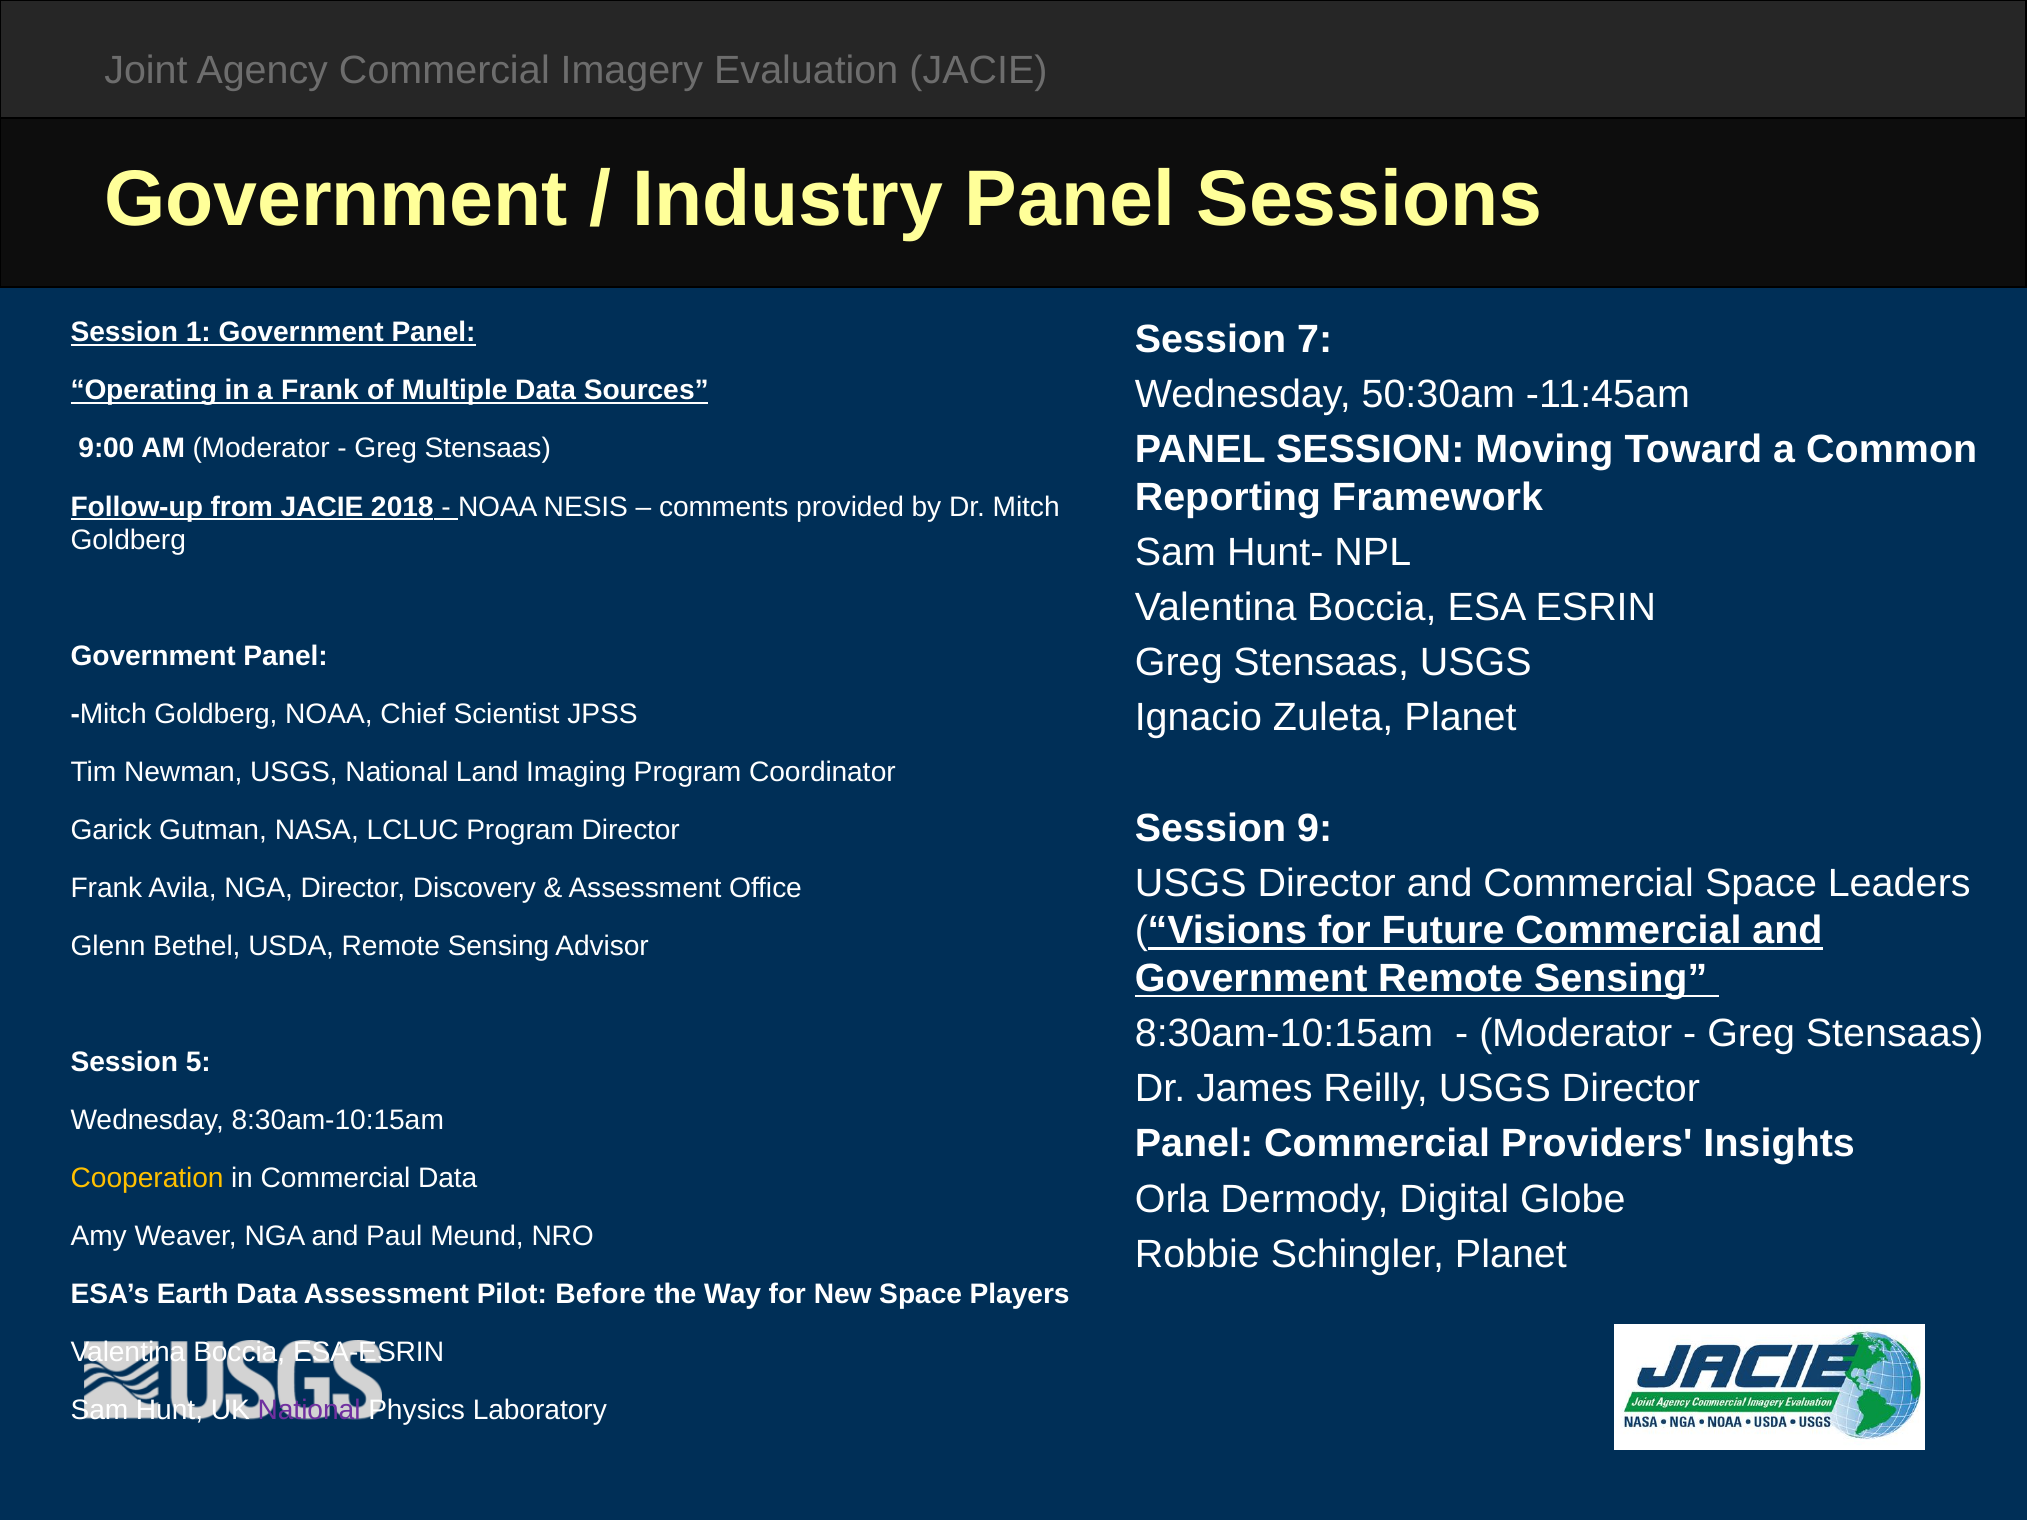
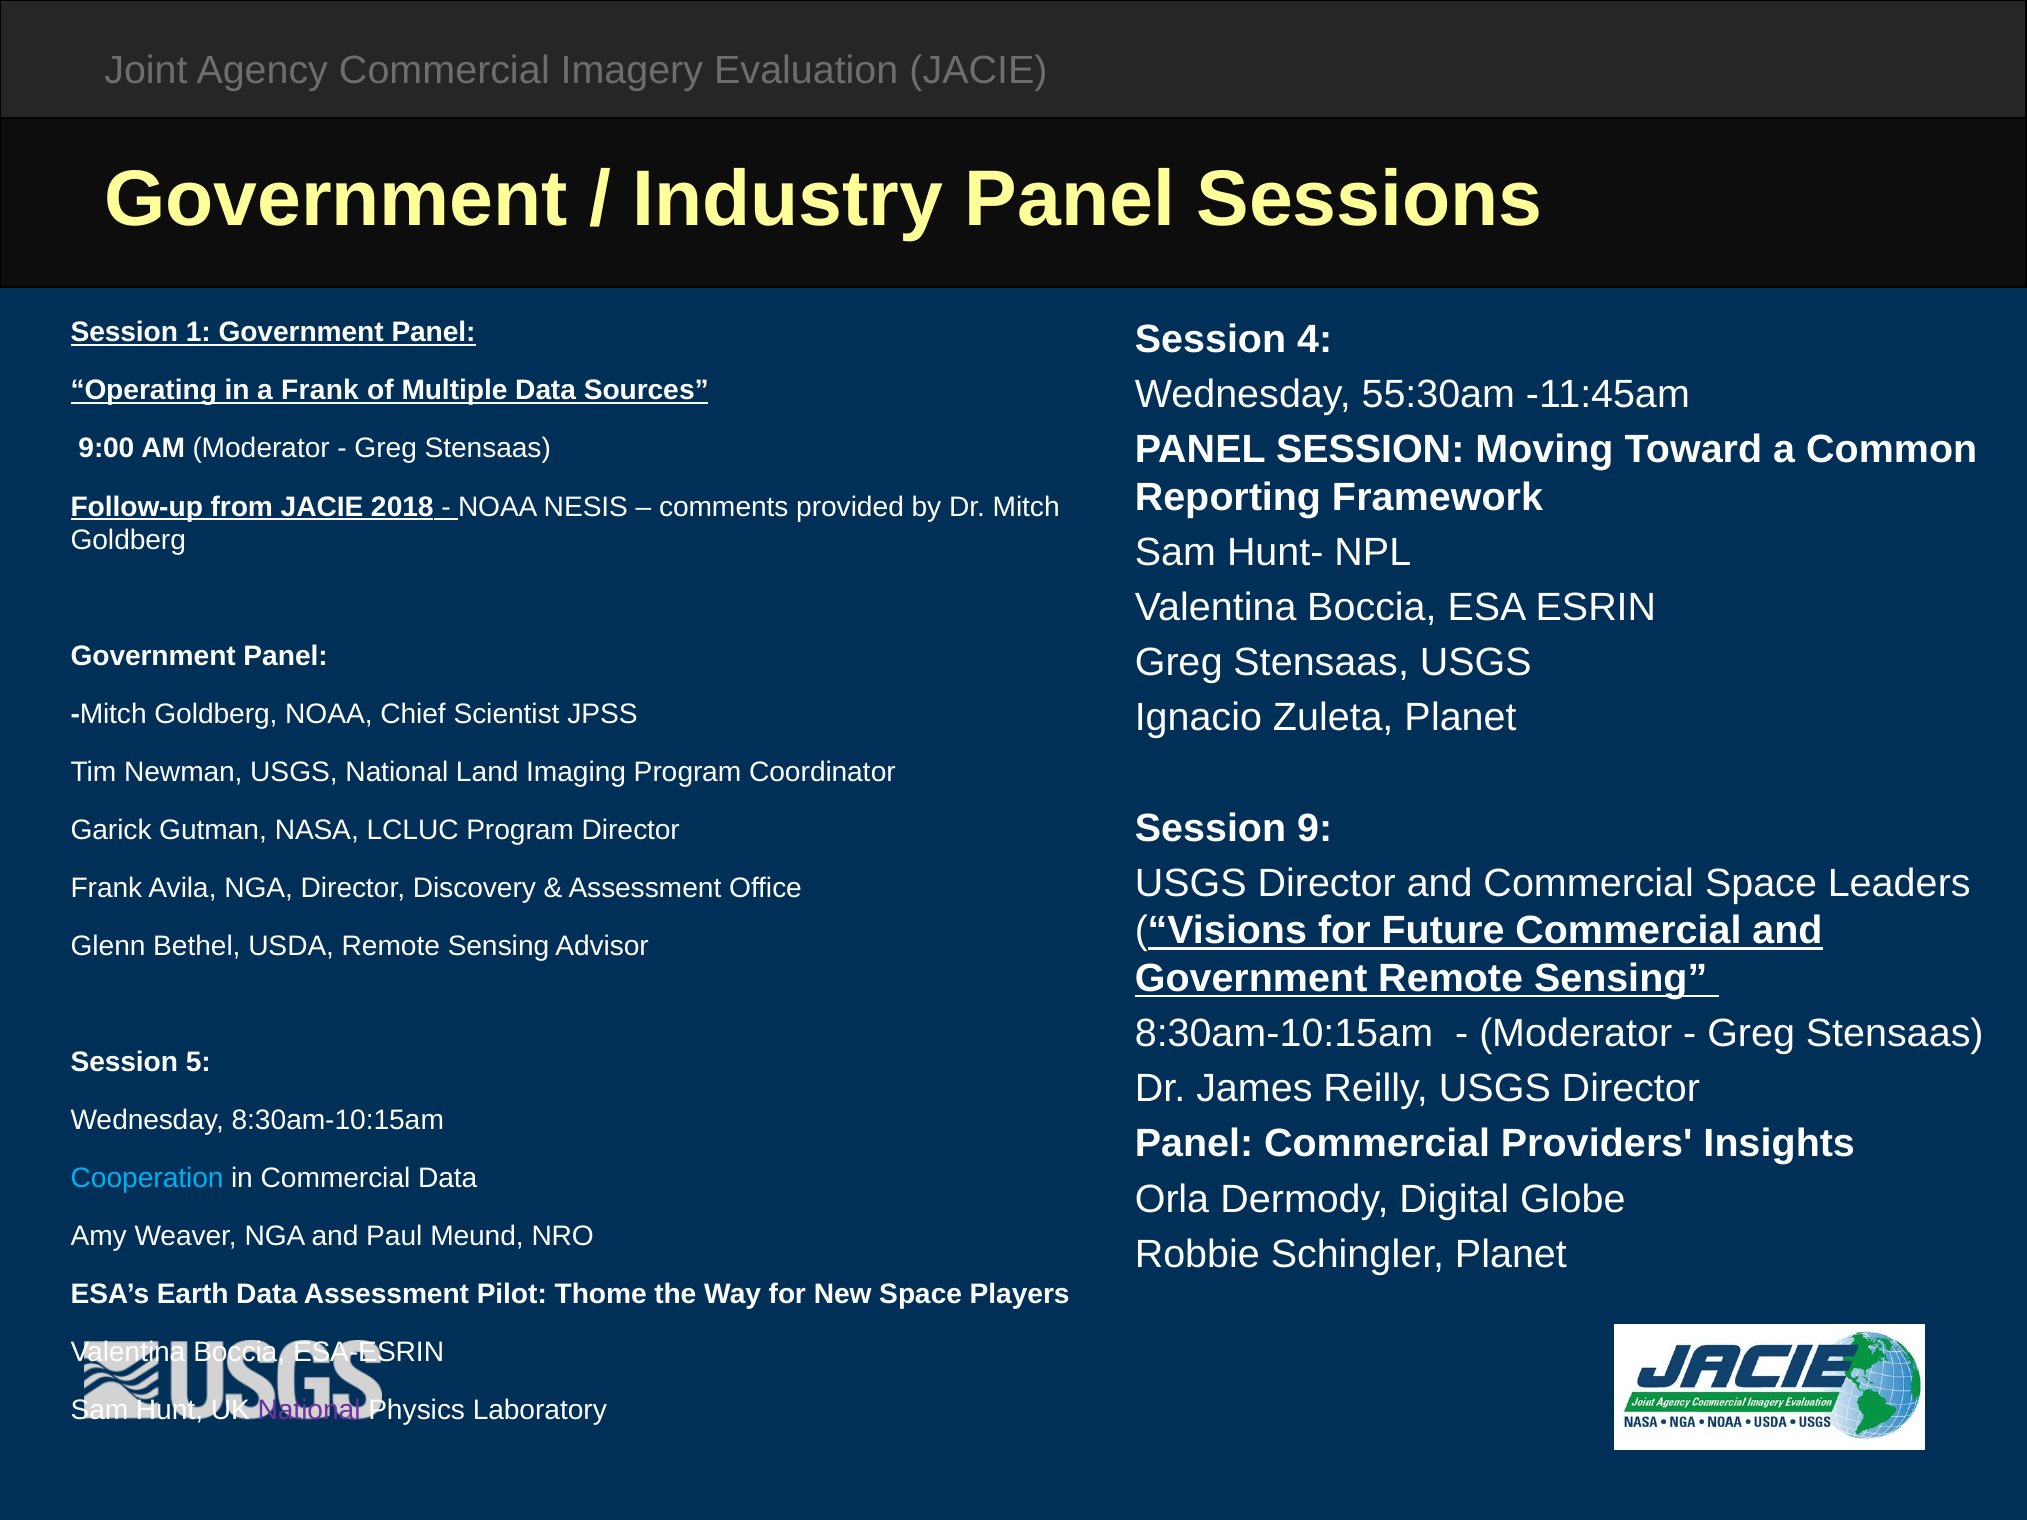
7: 7 -> 4
50:30am: 50:30am -> 55:30am
Cooperation colour: yellow -> light blue
Before: Before -> Thome
